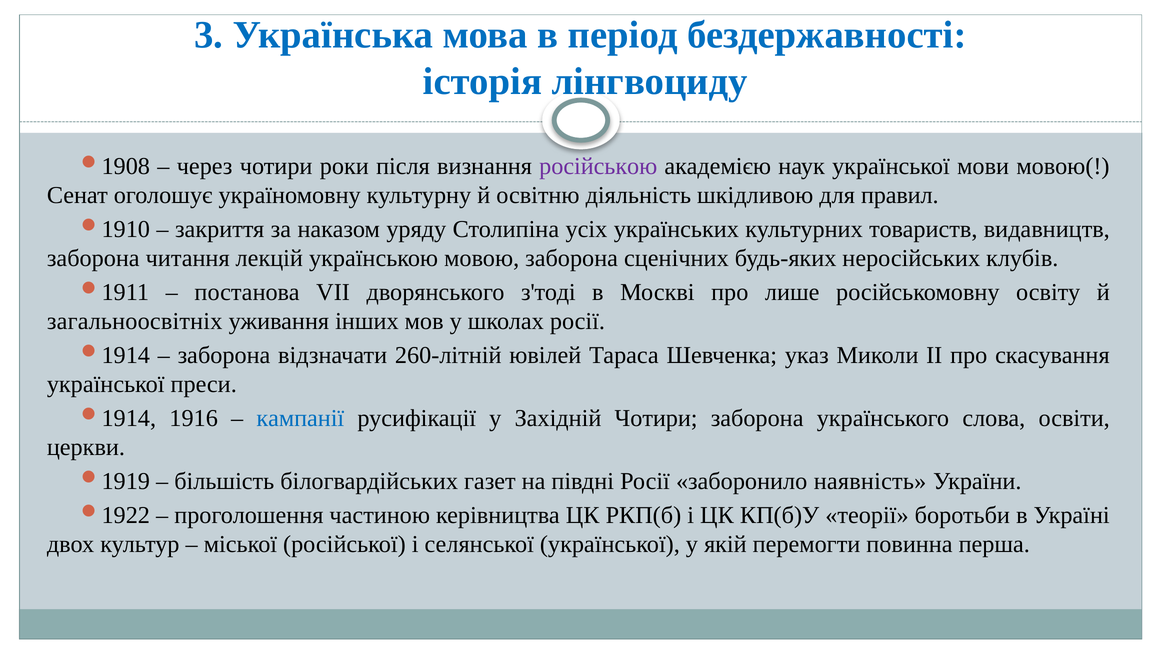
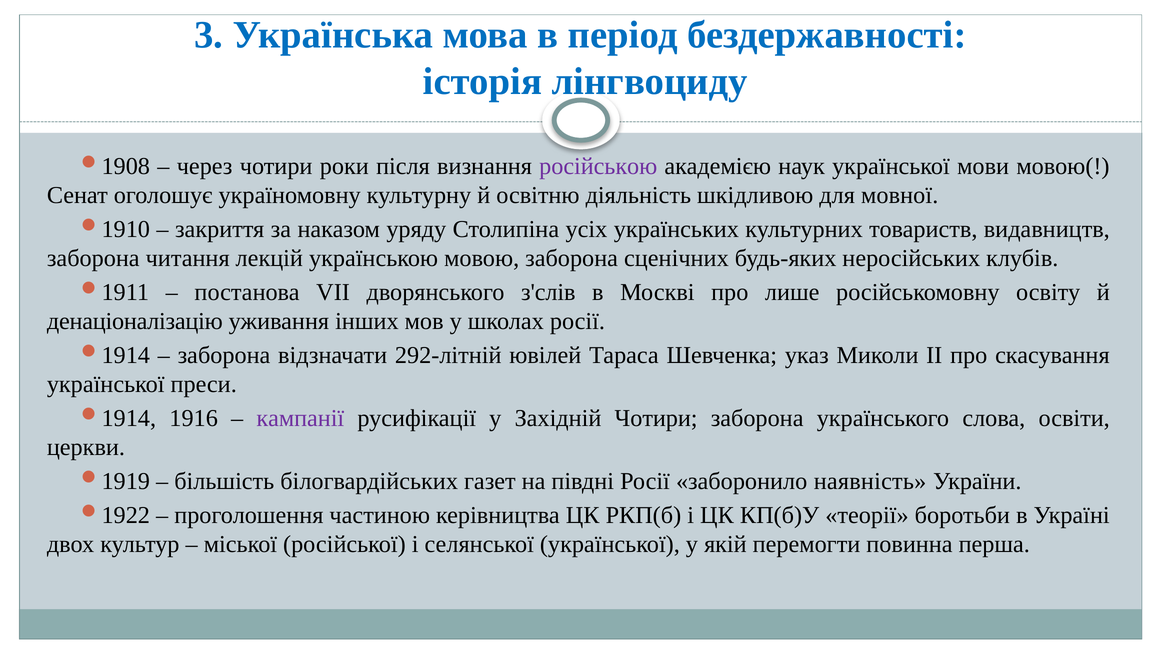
правил: правил -> мовної
з'тоді: з'тоді -> з'слів
загальноосвітніх: загальноосвітніх -> денаціоналізацію
260-літній: 260-літній -> 292-літній
кампанії colour: blue -> purple
